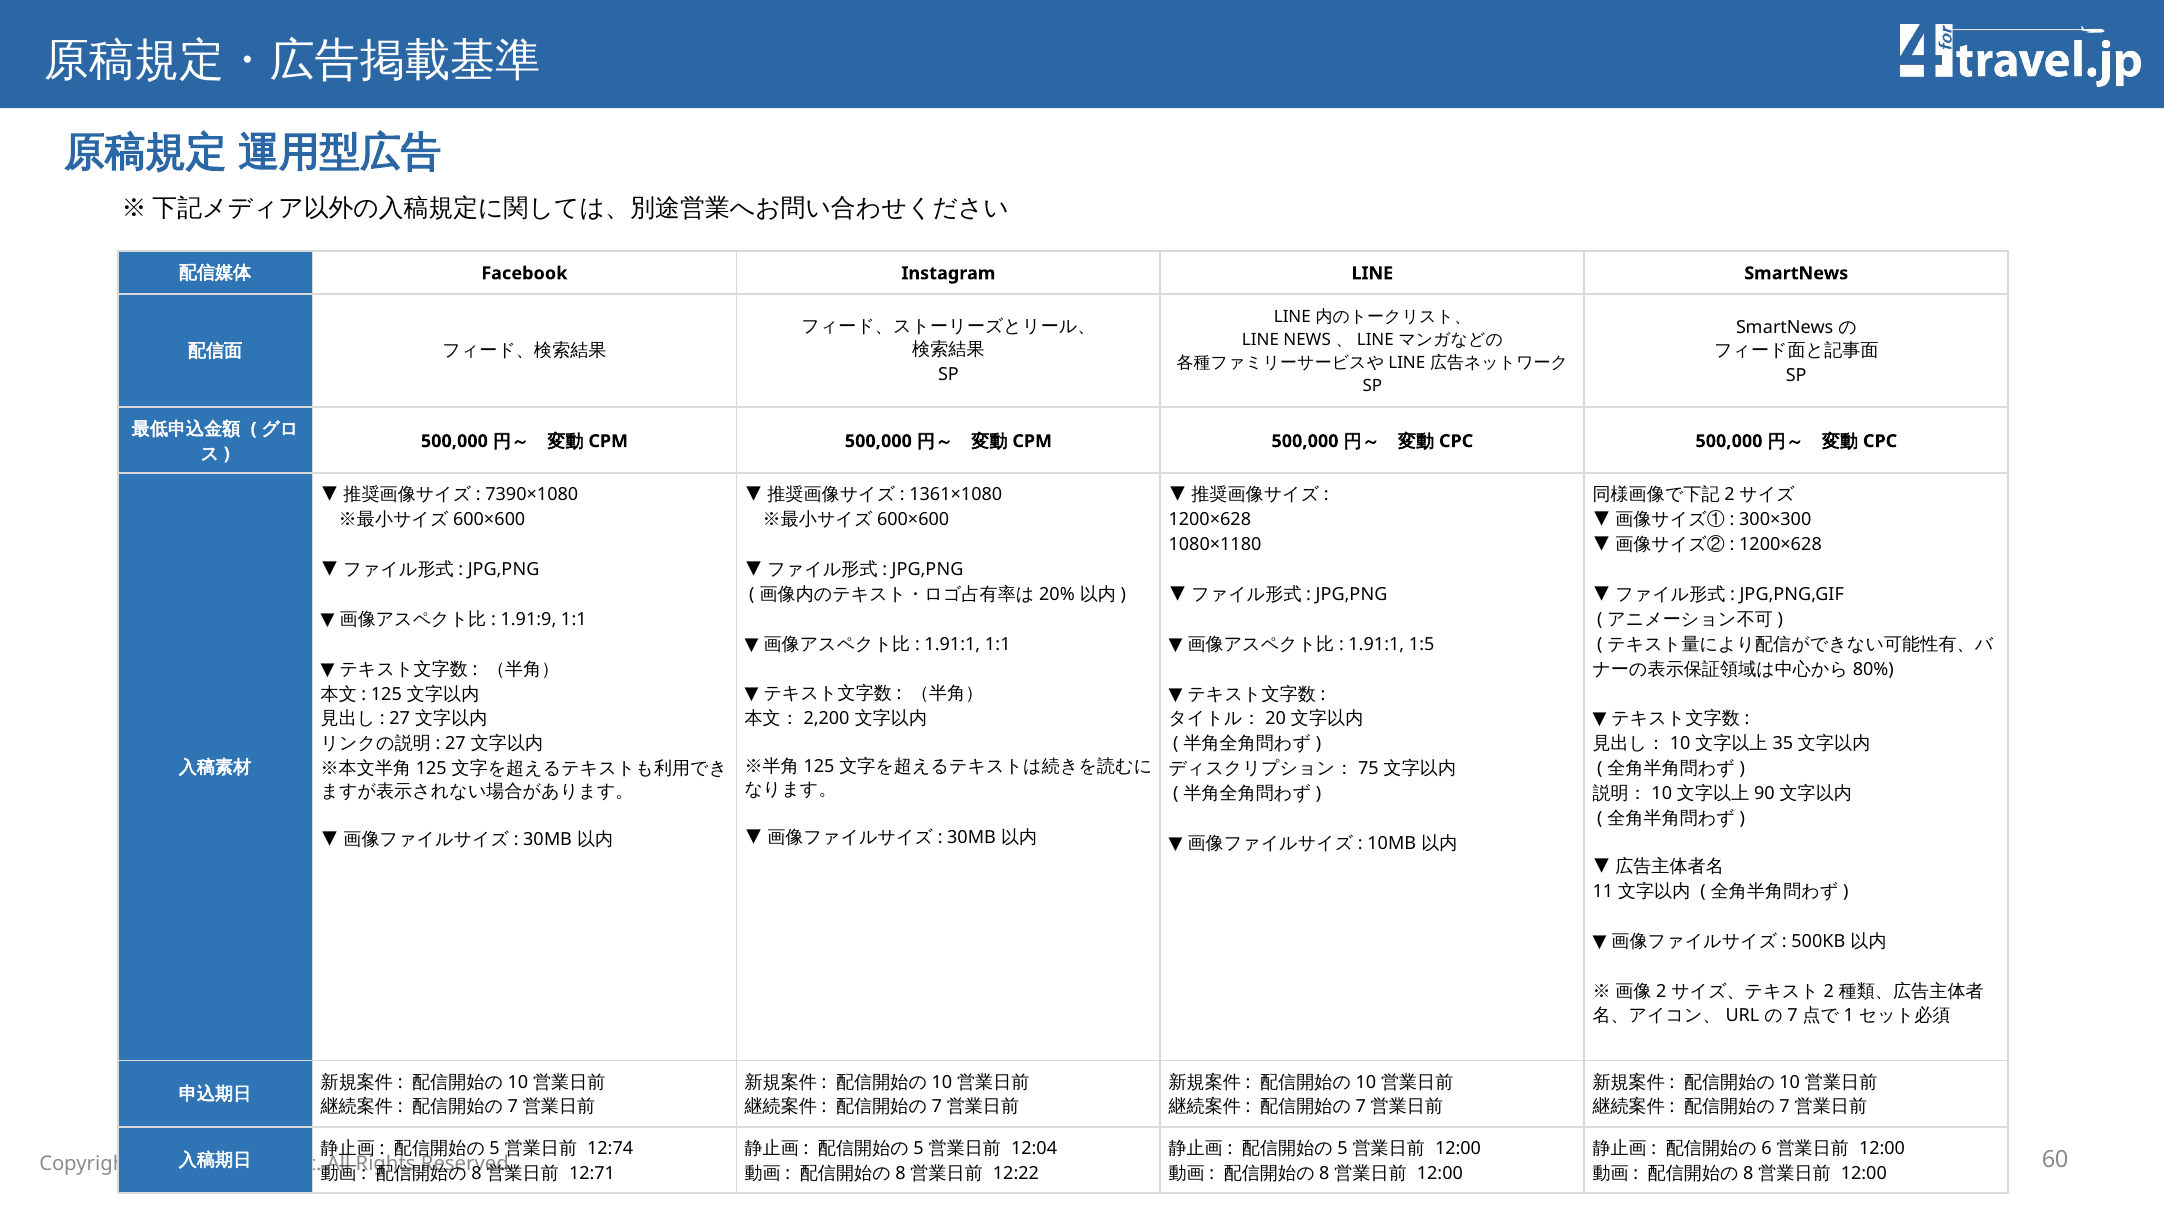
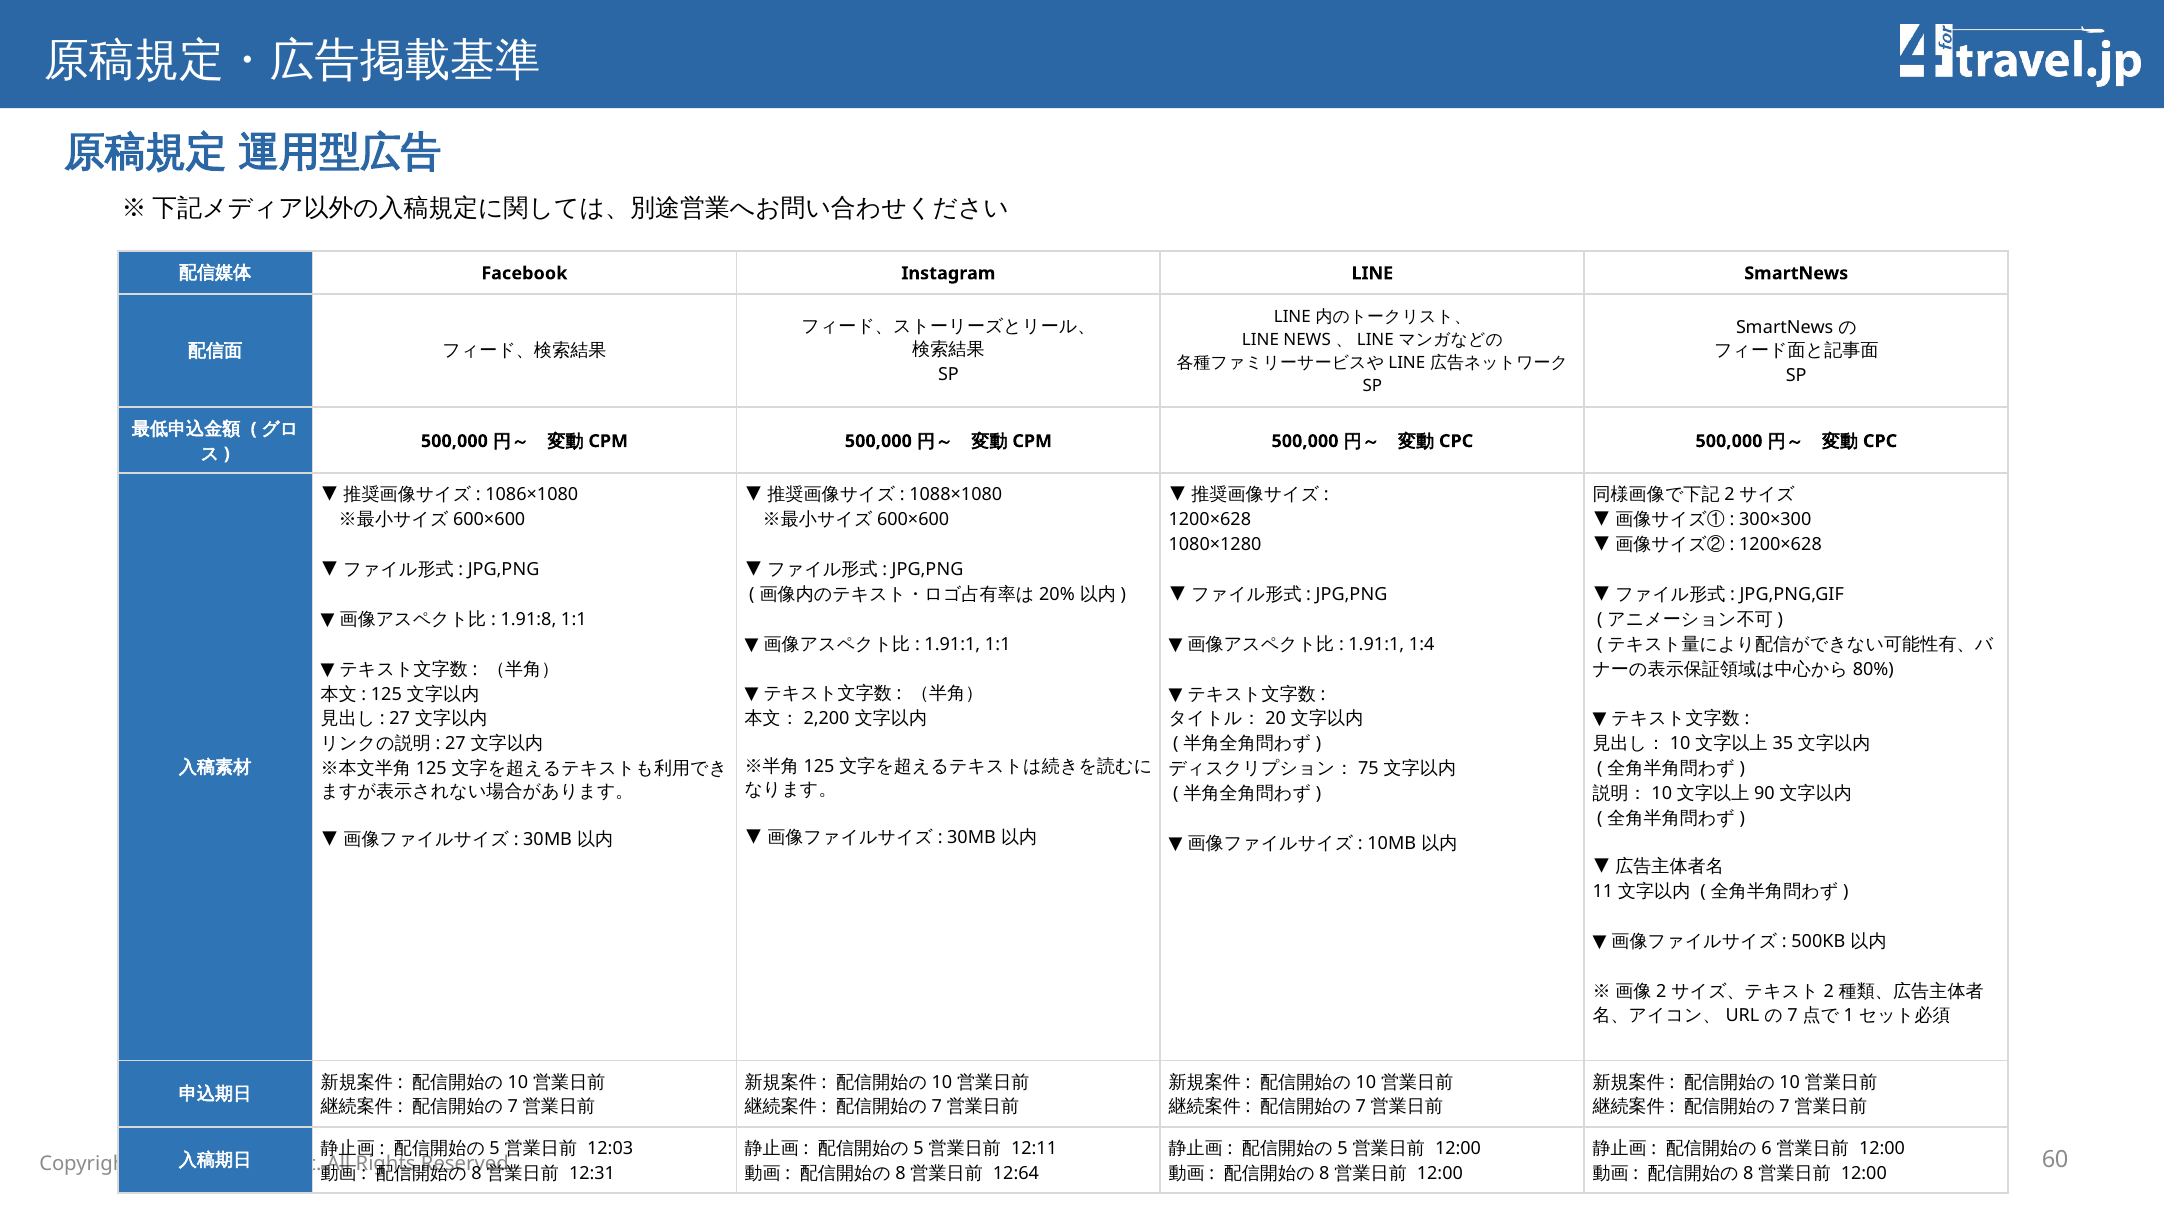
7390×1080: 7390×1080 -> 1086×1080
1361×1080: 1361×1080 -> 1088×1080
1080×1180: 1080×1180 -> 1080×1280
1.91:9: 1.91:9 -> 1.91:8
1:5: 1:5 -> 1:4
12:74: 12:74 -> 12:03
12:04: 12:04 -> 12:11
12:71: 12:71 -> 12:31
12:22: 12:22 -> 12:64
